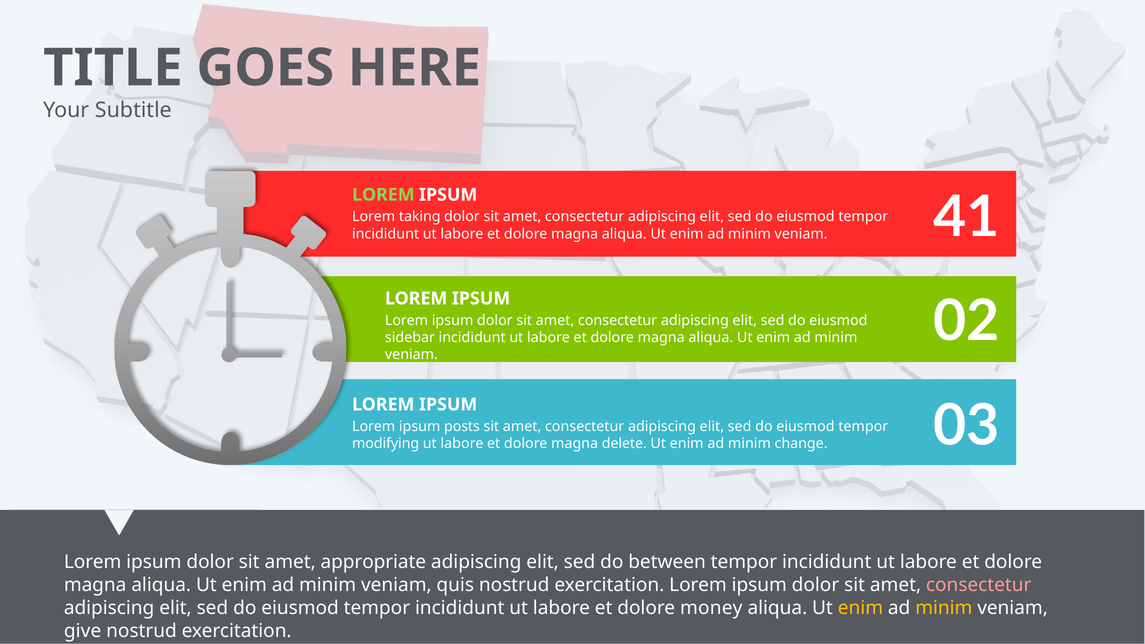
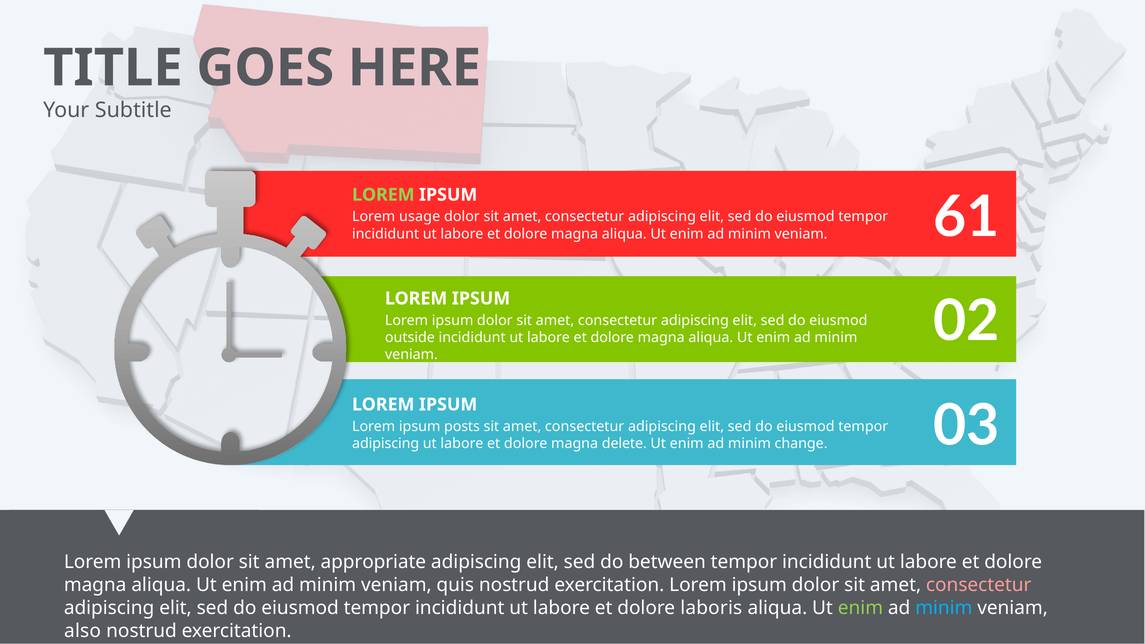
taking: taking -> usage
41: 41 -> 61
sidebar: sidebar -> outside
modifying at (386, 444): modifying -> adipiscing
money: money -> laboris
enim at (860, 608) colour: yellow -> light green
minim at (944, 608) colour: yellow -> light blue
give: give -> also
